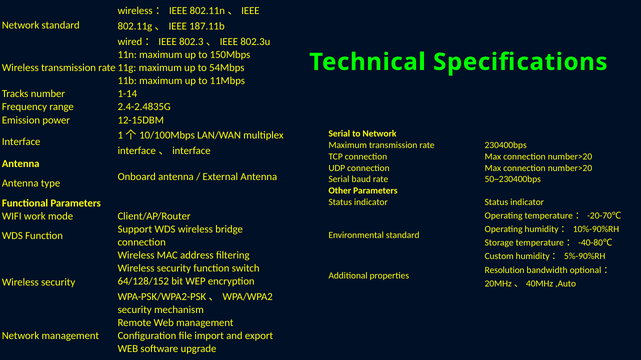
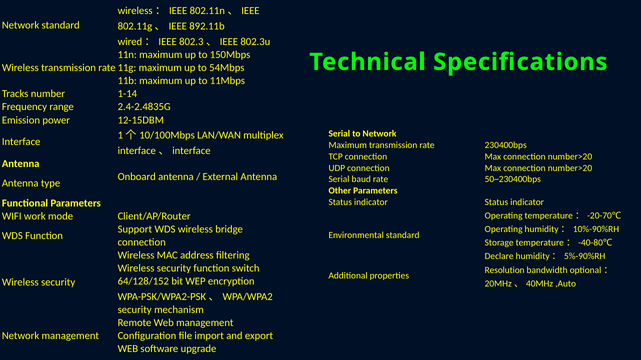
187.11b: 187.11b -> 892.11b
Custom: Custom -> Declare
